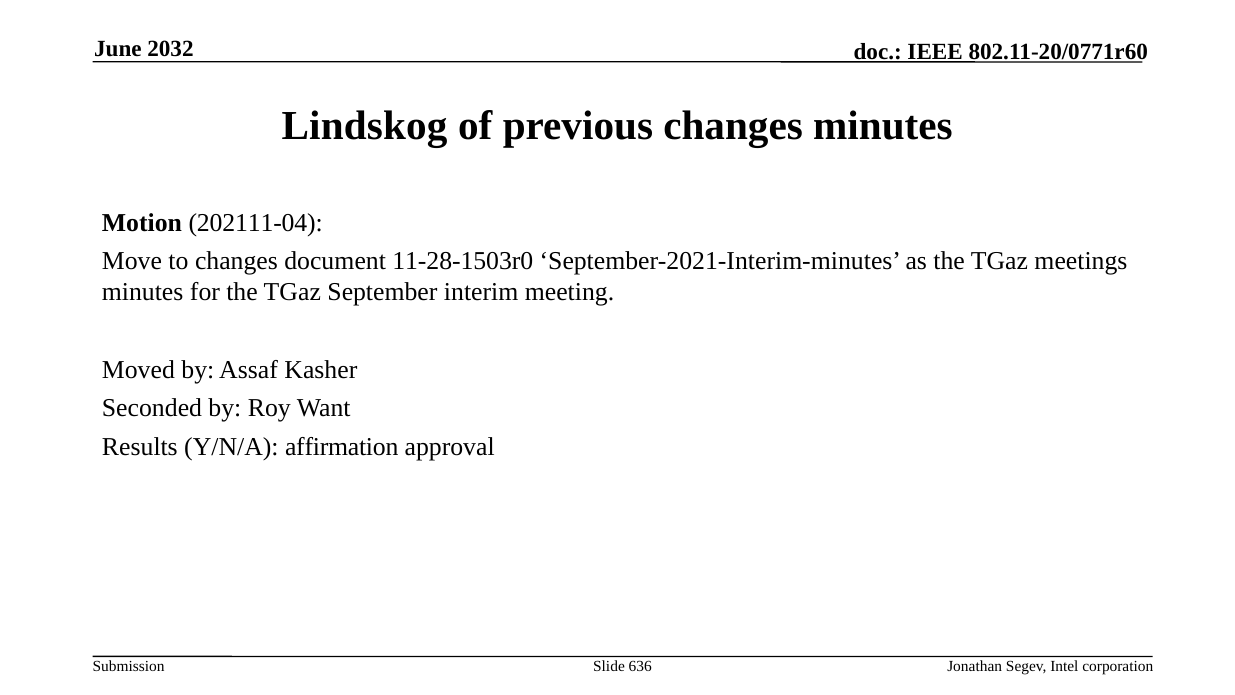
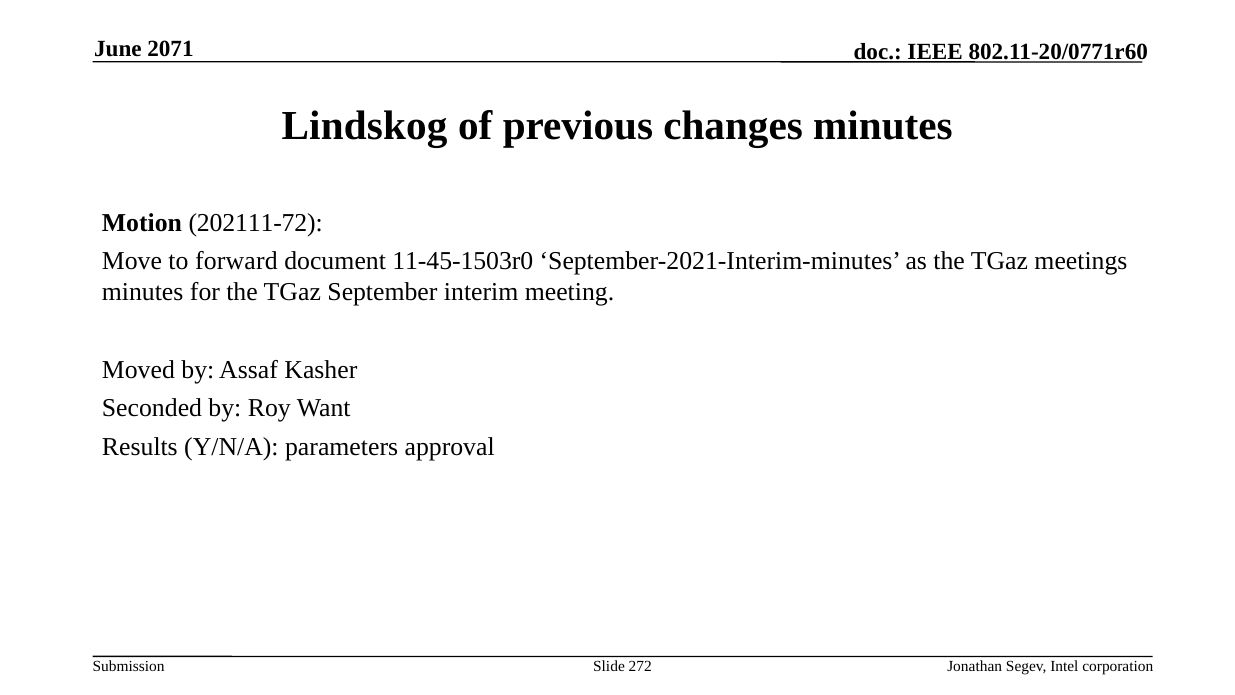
2032: 2032 -> 2071
202111-04: 202111-04 -> 202111-72
to changes: changes -> forward
11-28-1503r0: 11-28-1503r0 -> 11-45-1503r0
affirmation: affirmation -> parameters
636: 636 -> 272
